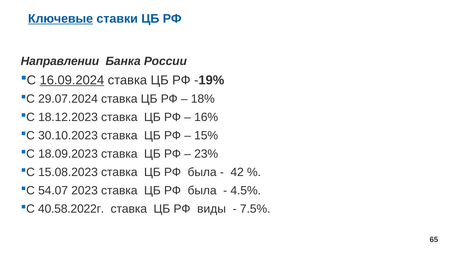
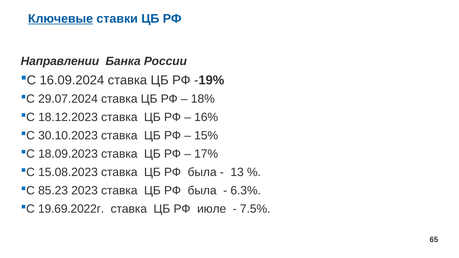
16.09.2024 underline: present -> none
23%: 23% -> 17%
42: 42 -> 13
54.07: 54.07 -> 85.23
4.5%: 4.5% -> 6.3%
40.58.2022г: 40.58.2022г -> 19.69.2022г
виды: виды -> июле
